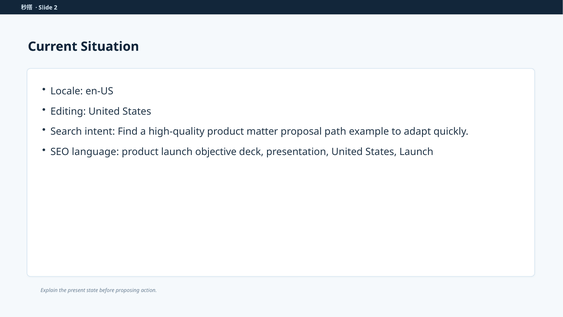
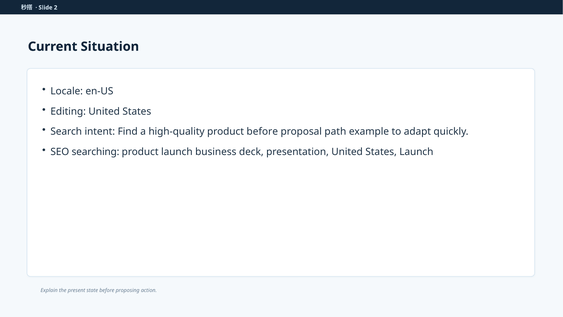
product matter: matter -> before
language: language -> searching
objective: objective -> business
